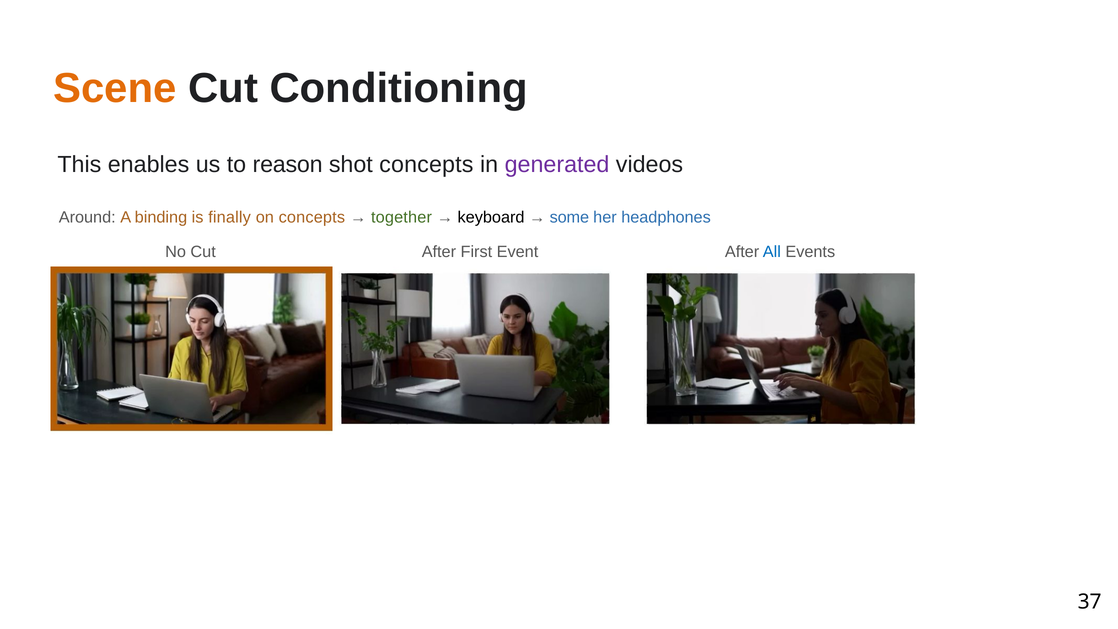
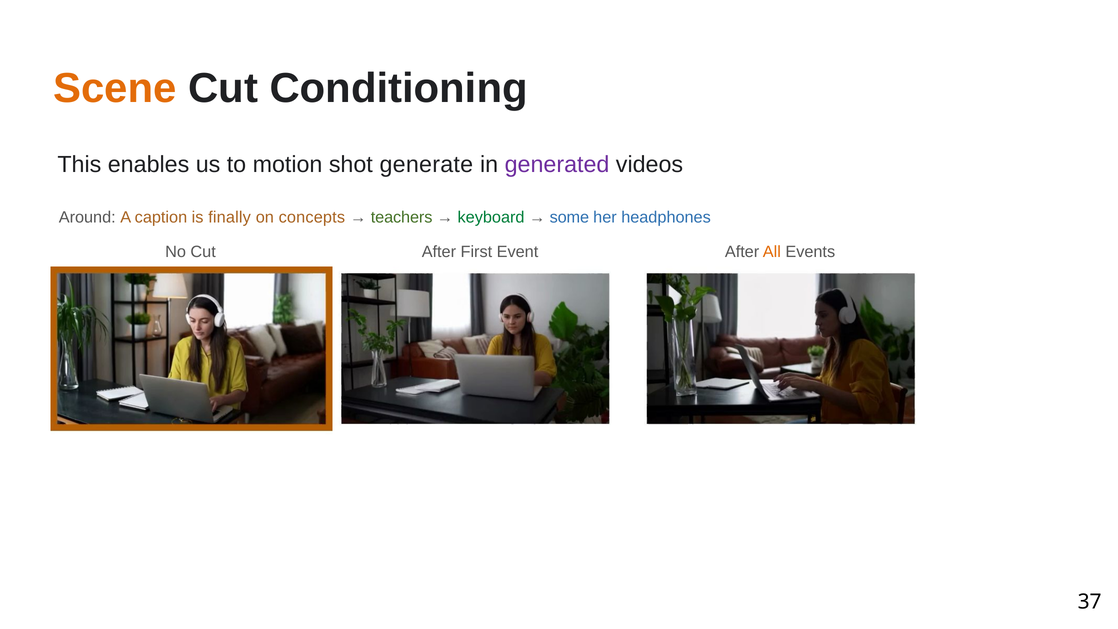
reason: reason -> motion
shot concepts: concepts -> generate
binding: binding -> caption
together: together -> teachers
keyboard colour: black -> green
All colour: blue -> orange
